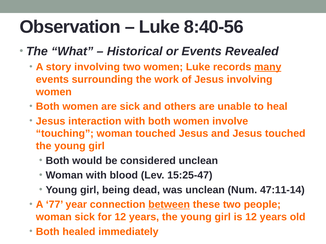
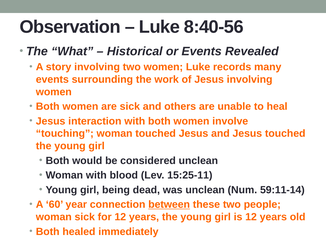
many underline: present -> none
15:25-47: 15:25-47 -> 15:25-11
47:11-14: 47:11-14 -> 59:11-14
77: 77 -> 60
